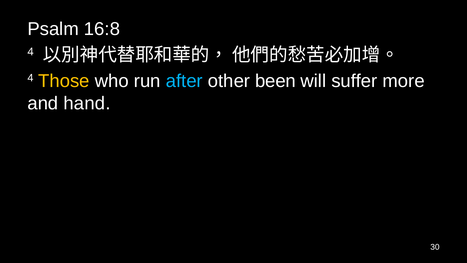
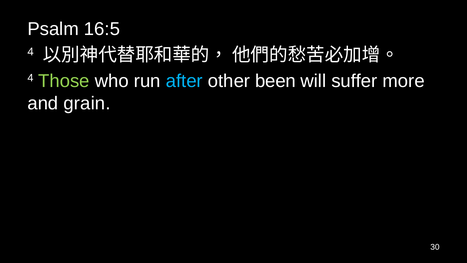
16:8: 16:8 -> 16:5
Those colour: yellow -> light green
hand: hand -> grain
